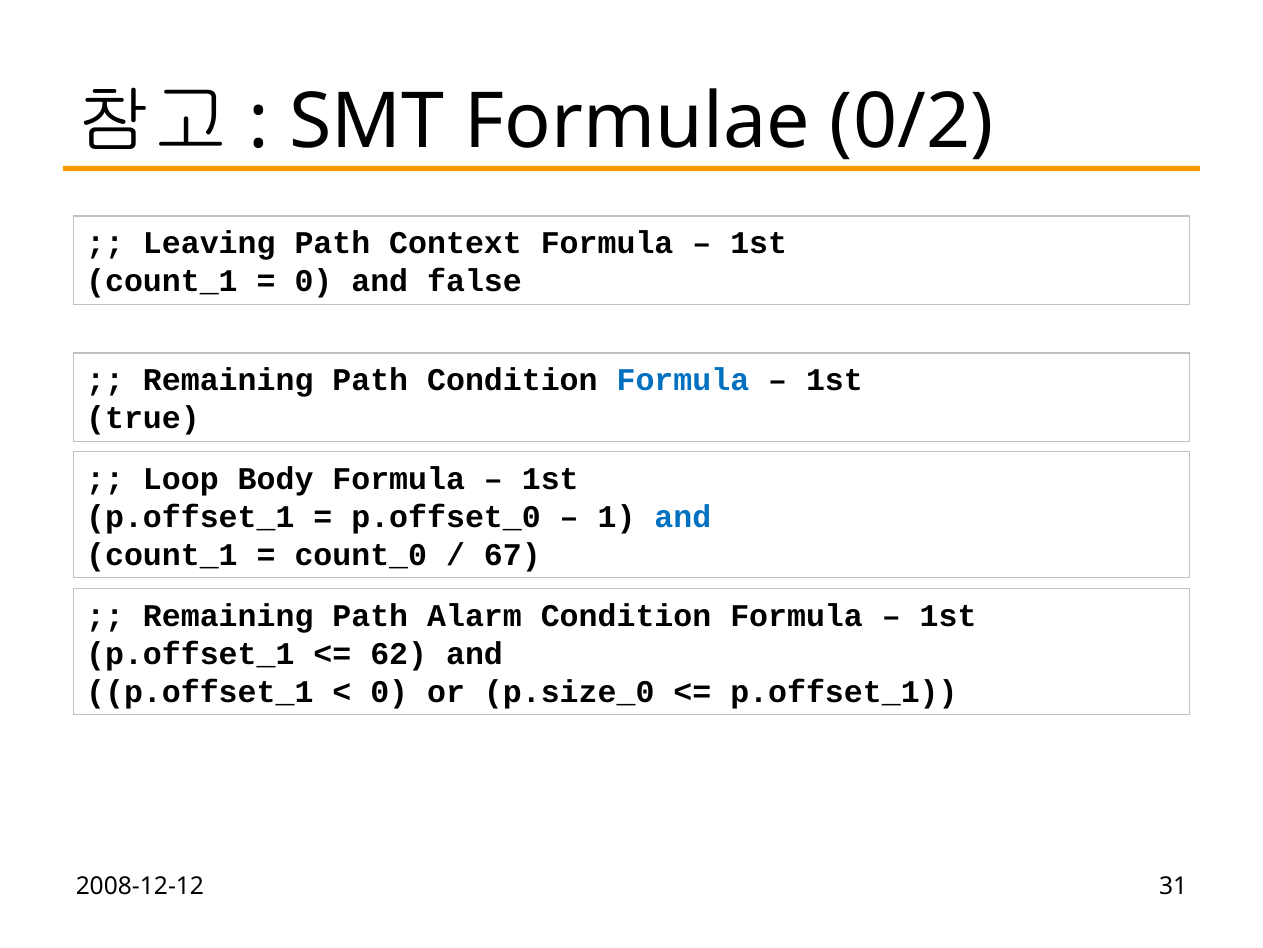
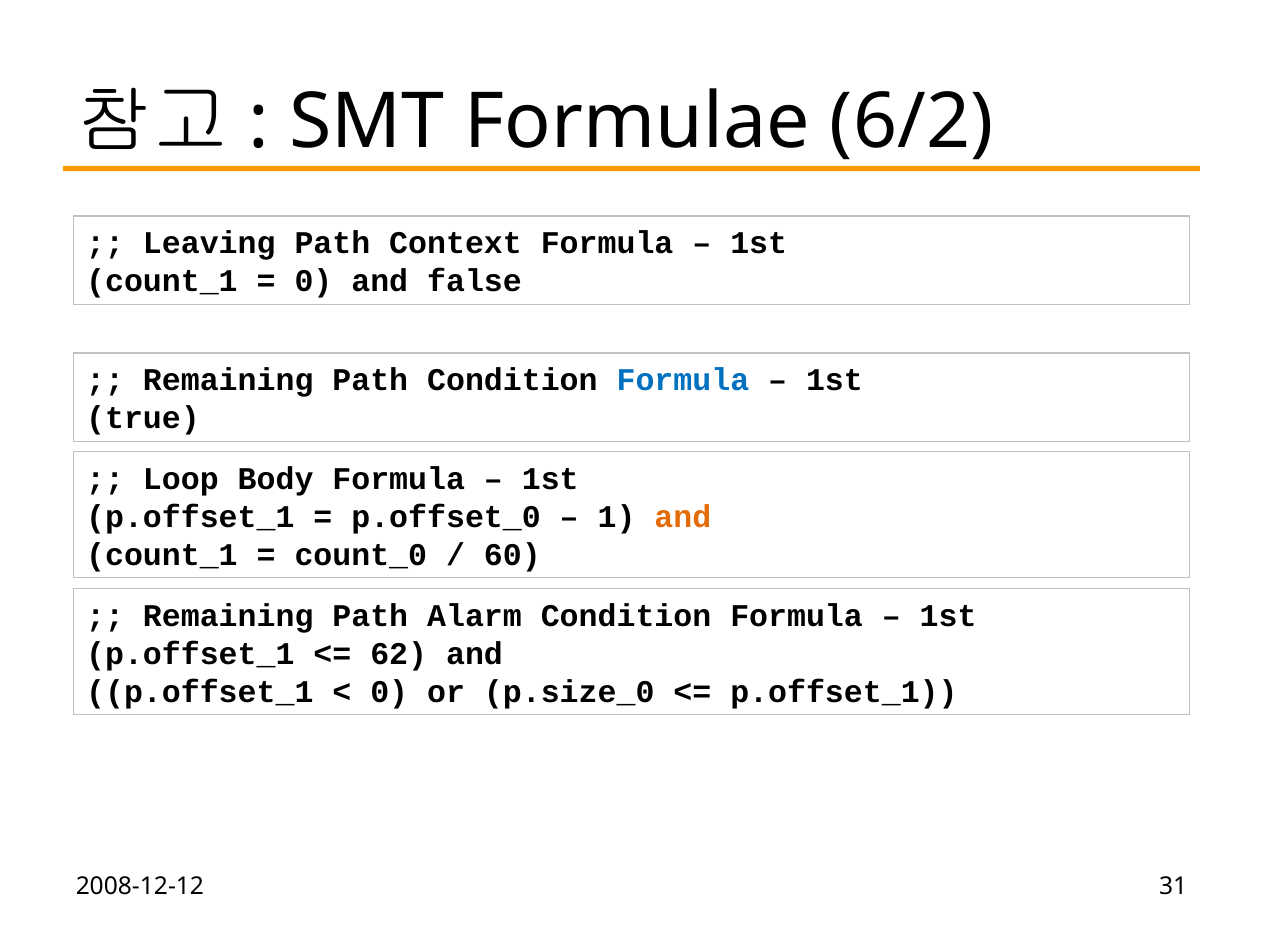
0/2: 0/2 -> 6/2
and at (683, 517) colour: blue -> orange
67: 67 -> 60
